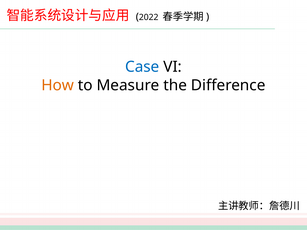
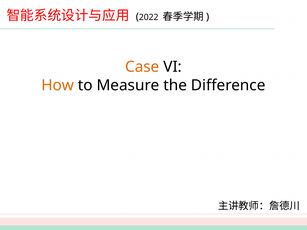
Case colour: blue -> orange
